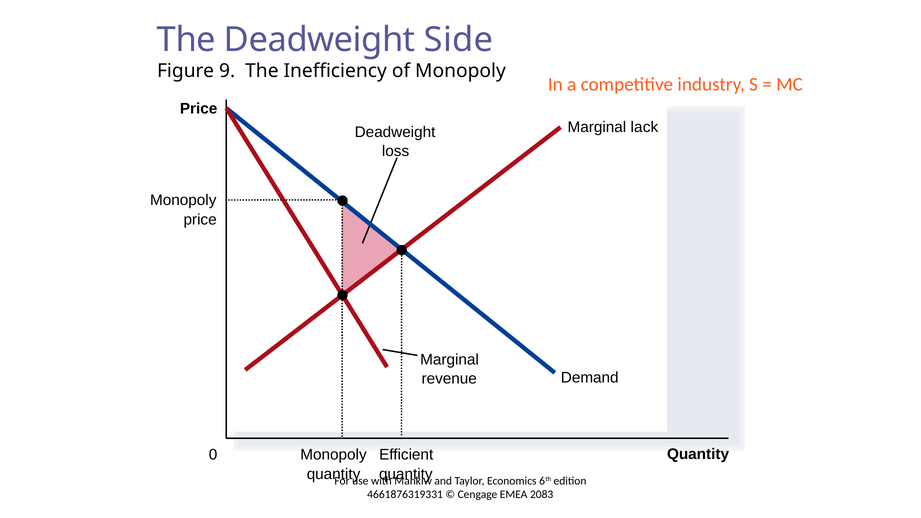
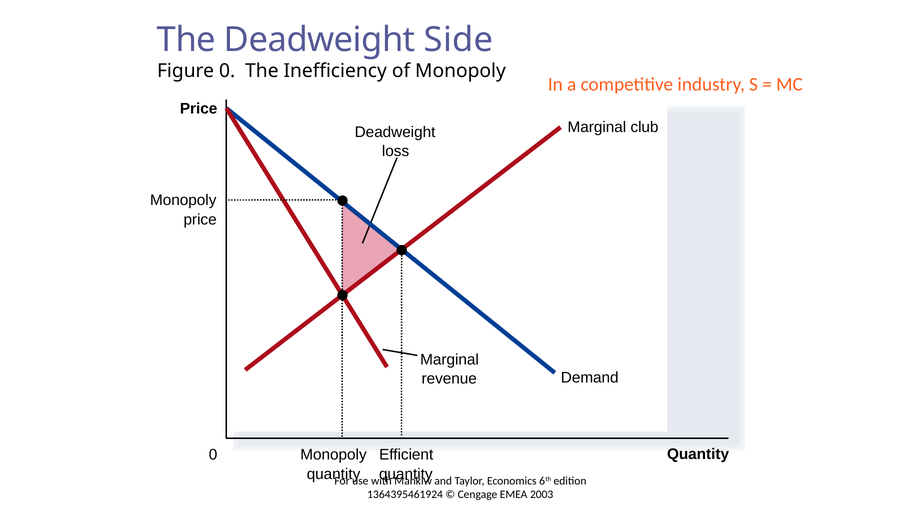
Figure 9: 9 -> 0
lack: lack -> club
4661876319331: 4661876319331 -> 1364395461924
2083: 2083 -> 2003
